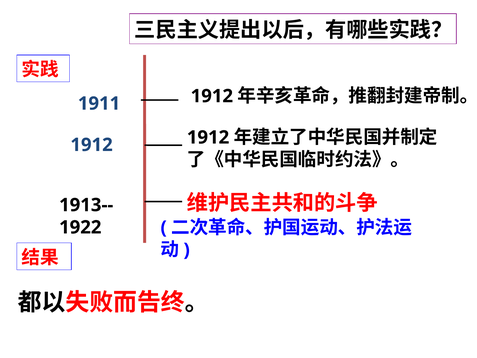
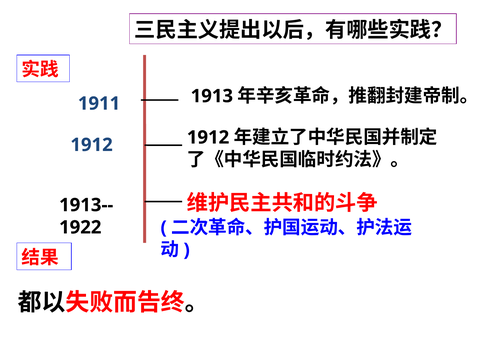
1911 1912: 1912 -> 1913
